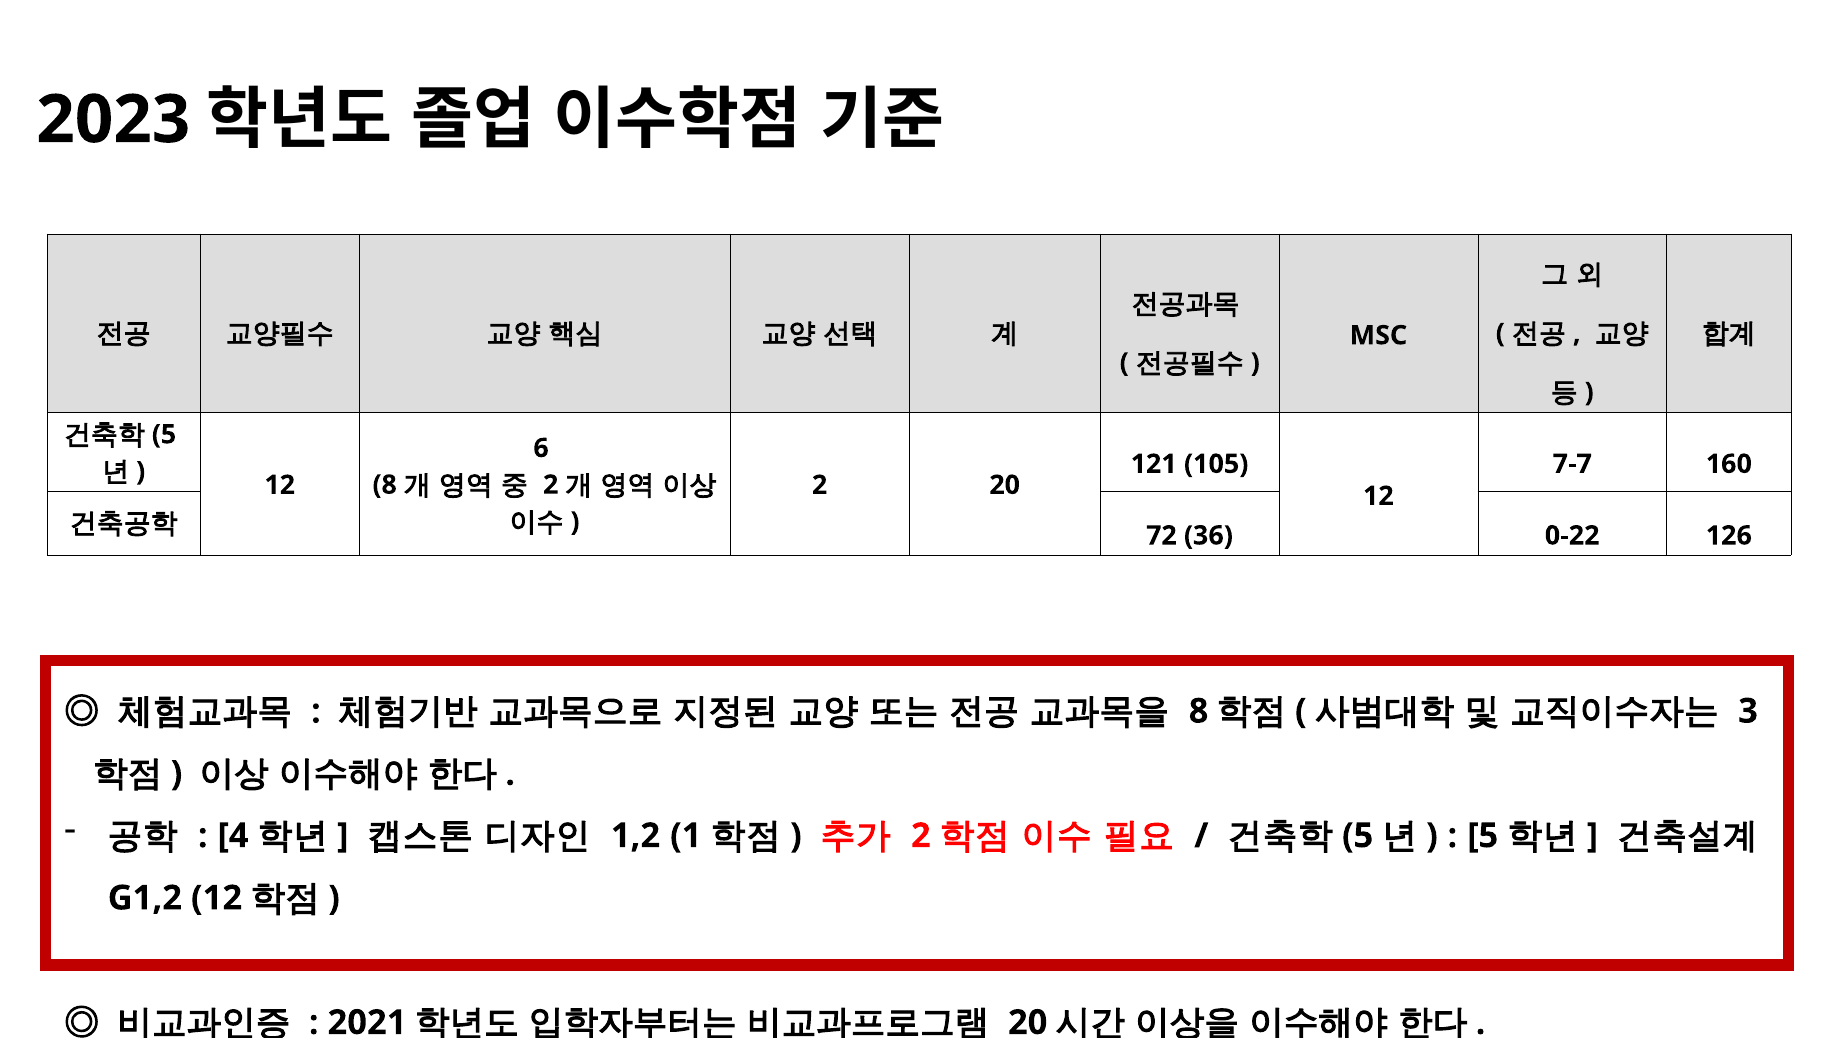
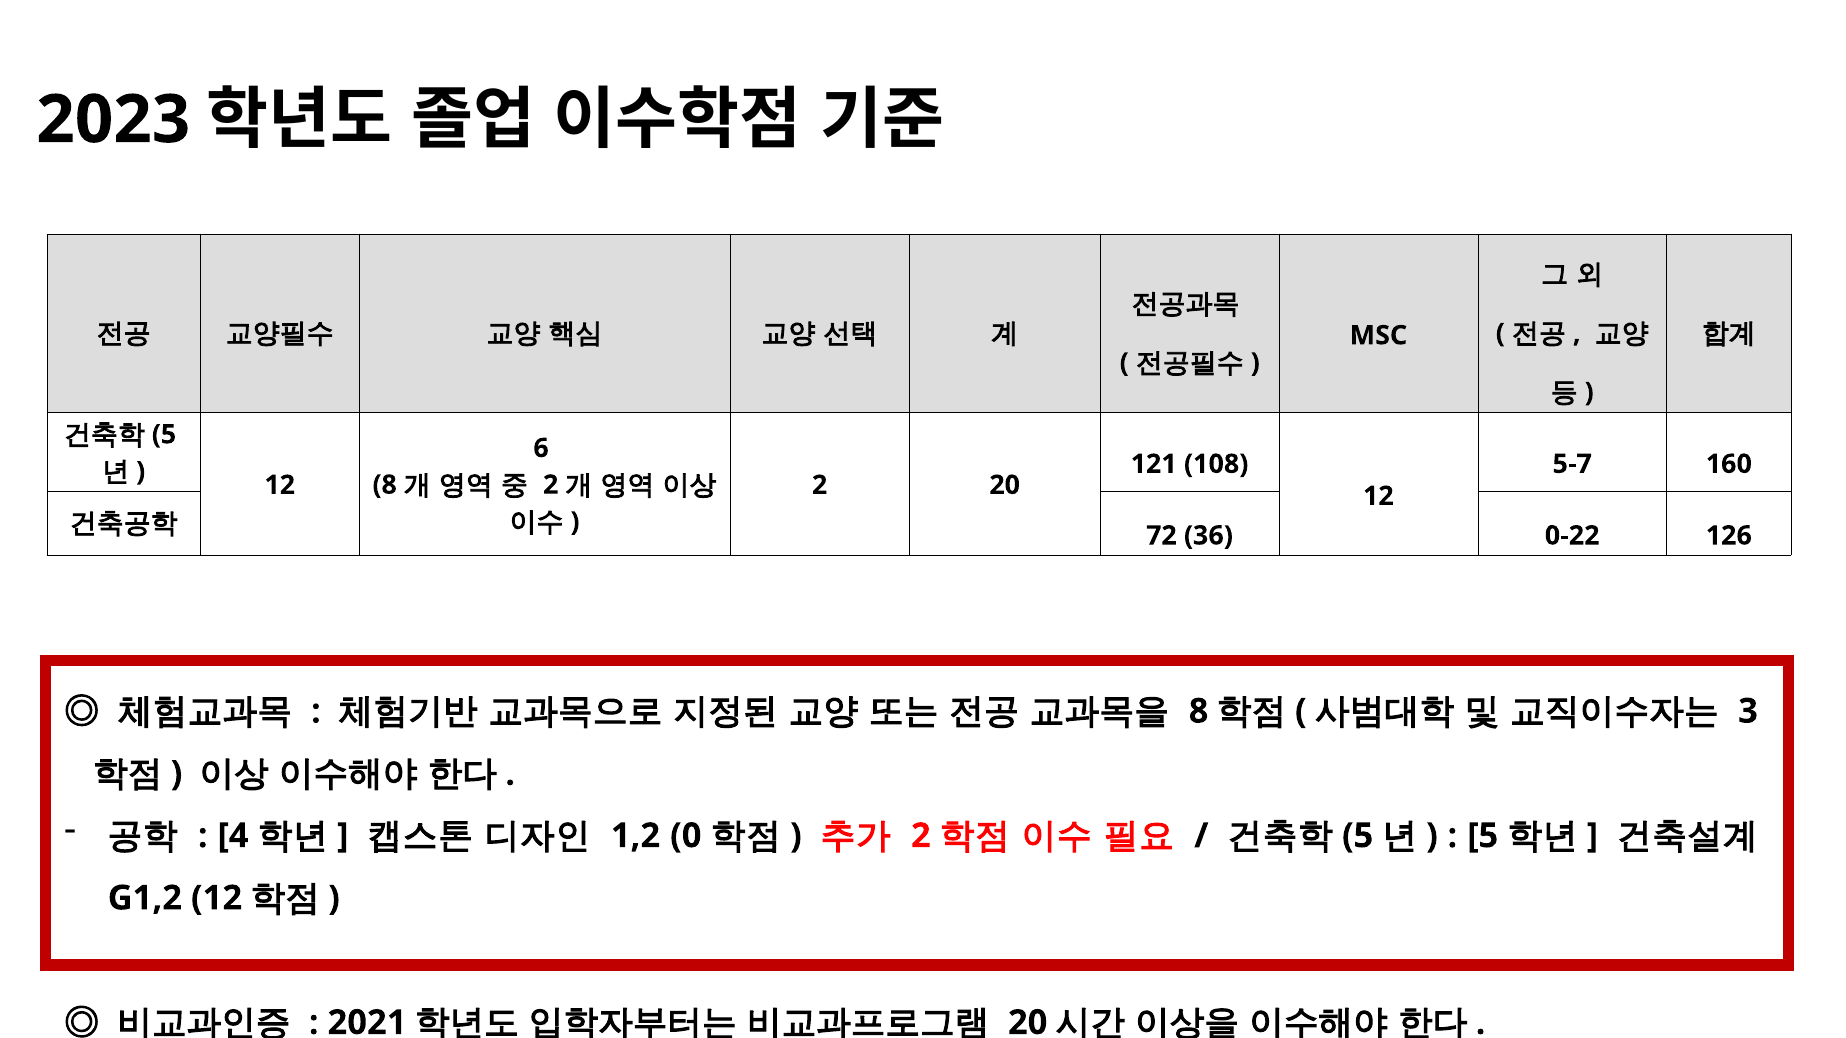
105: 105 -> 108
7-7: 7-7 -> 5-7
1: 1 -> 0
